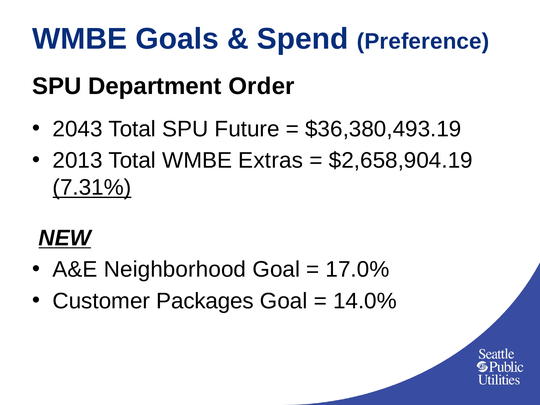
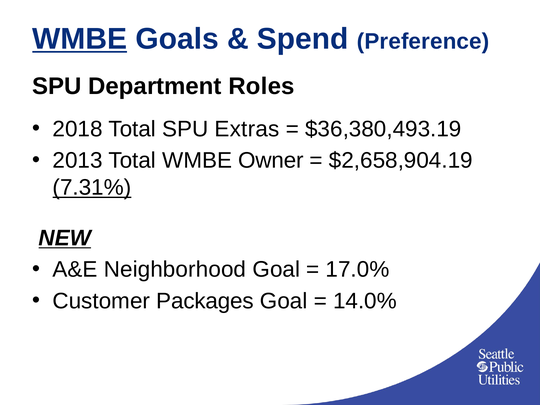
WMBE at (80, 39) underline: none -> present
Order: Order -> Roles
2043: 2043 -> 2018
Future: Future -> Extras
Extras: Extras -> Owner
